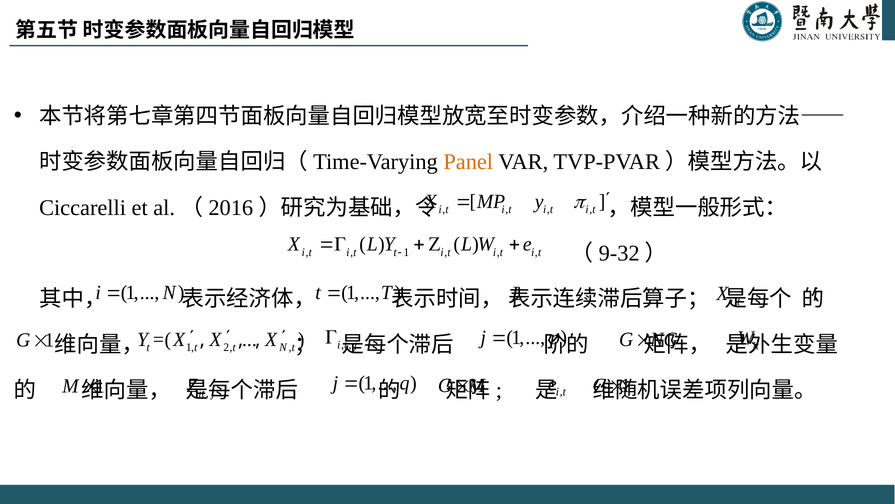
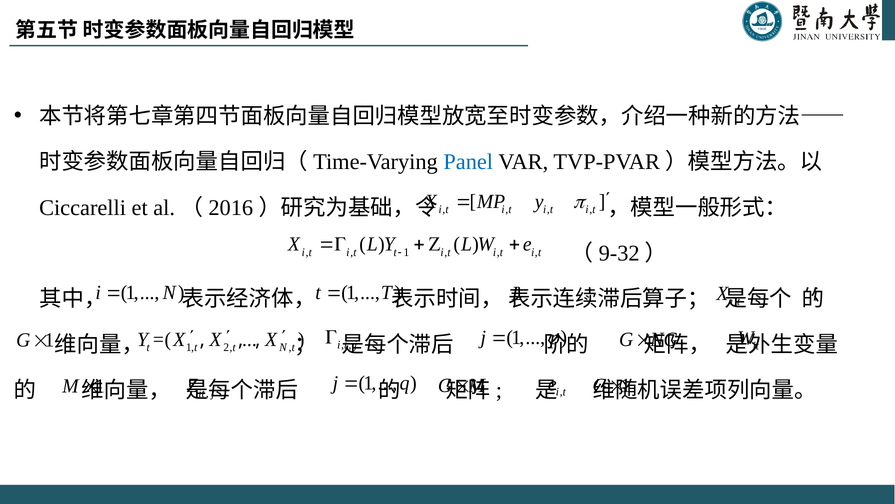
Panel colour: orange -> blue
